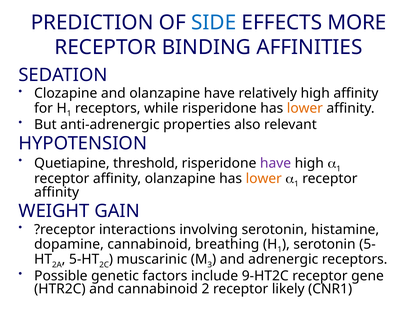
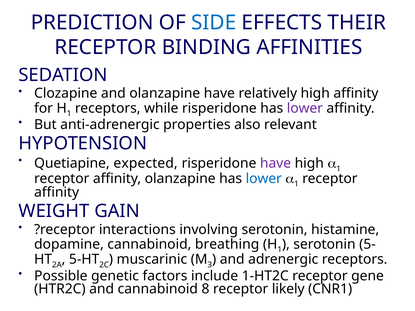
MORE: MORE -> THEIR
lower at (305, 108) colour: orange -> purple
threshold: threshold -> expected
lower at (264, 179) colour: orange -> blue
9-HT2C: 9-HT2C -> 1-HT2C
2: 2 -> 8
